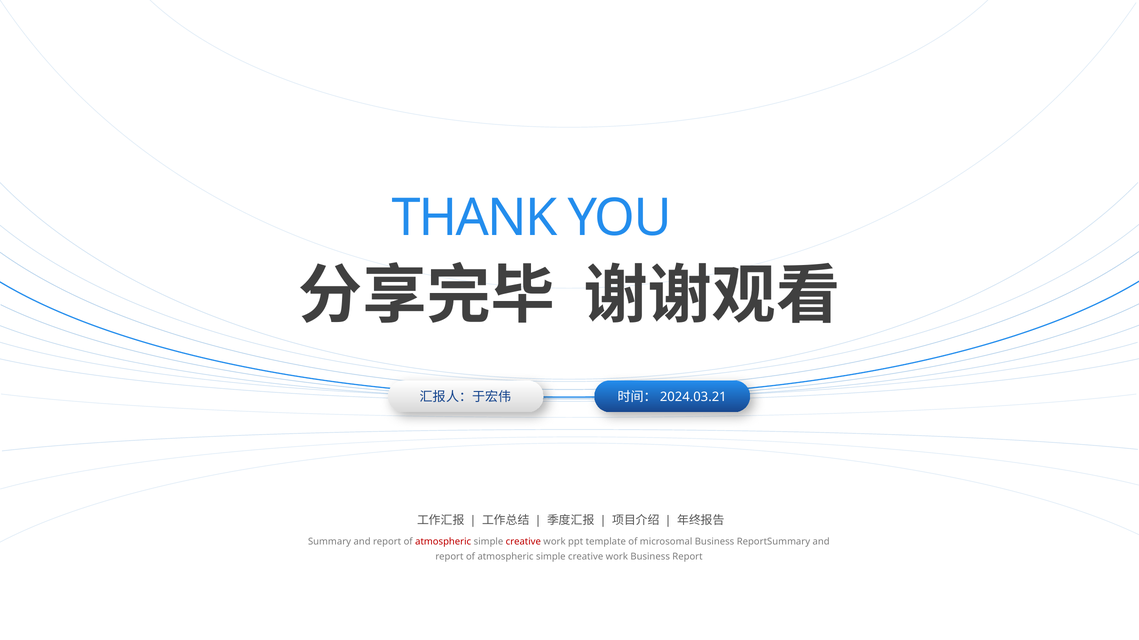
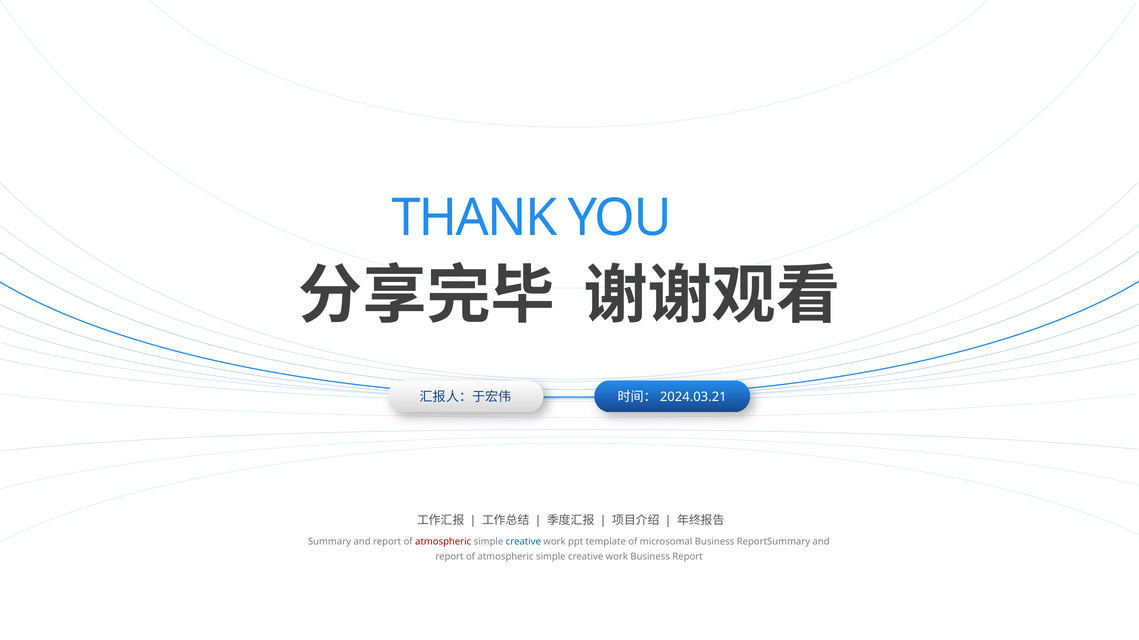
creative at (523, 542) colour: red -> blue
